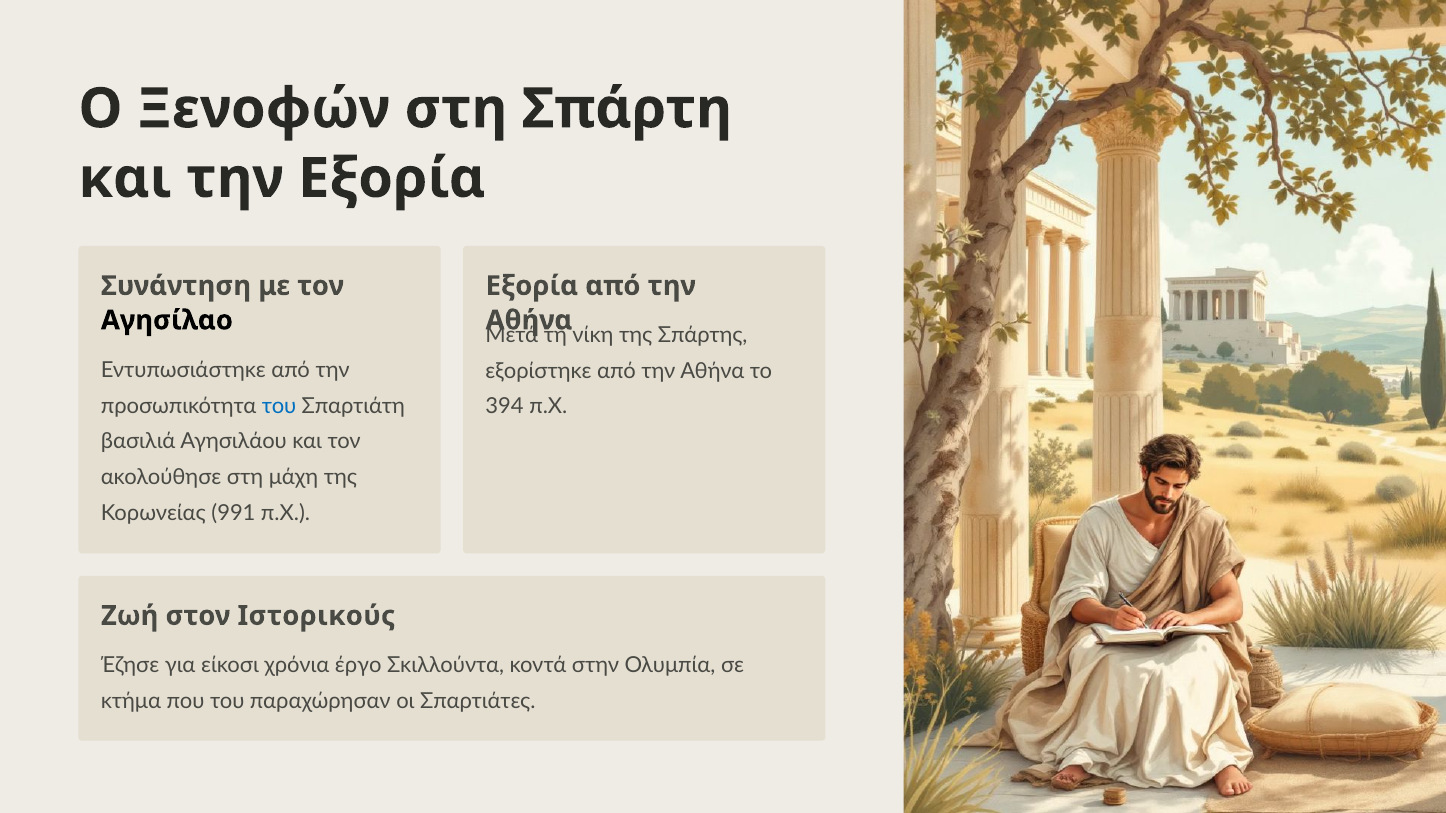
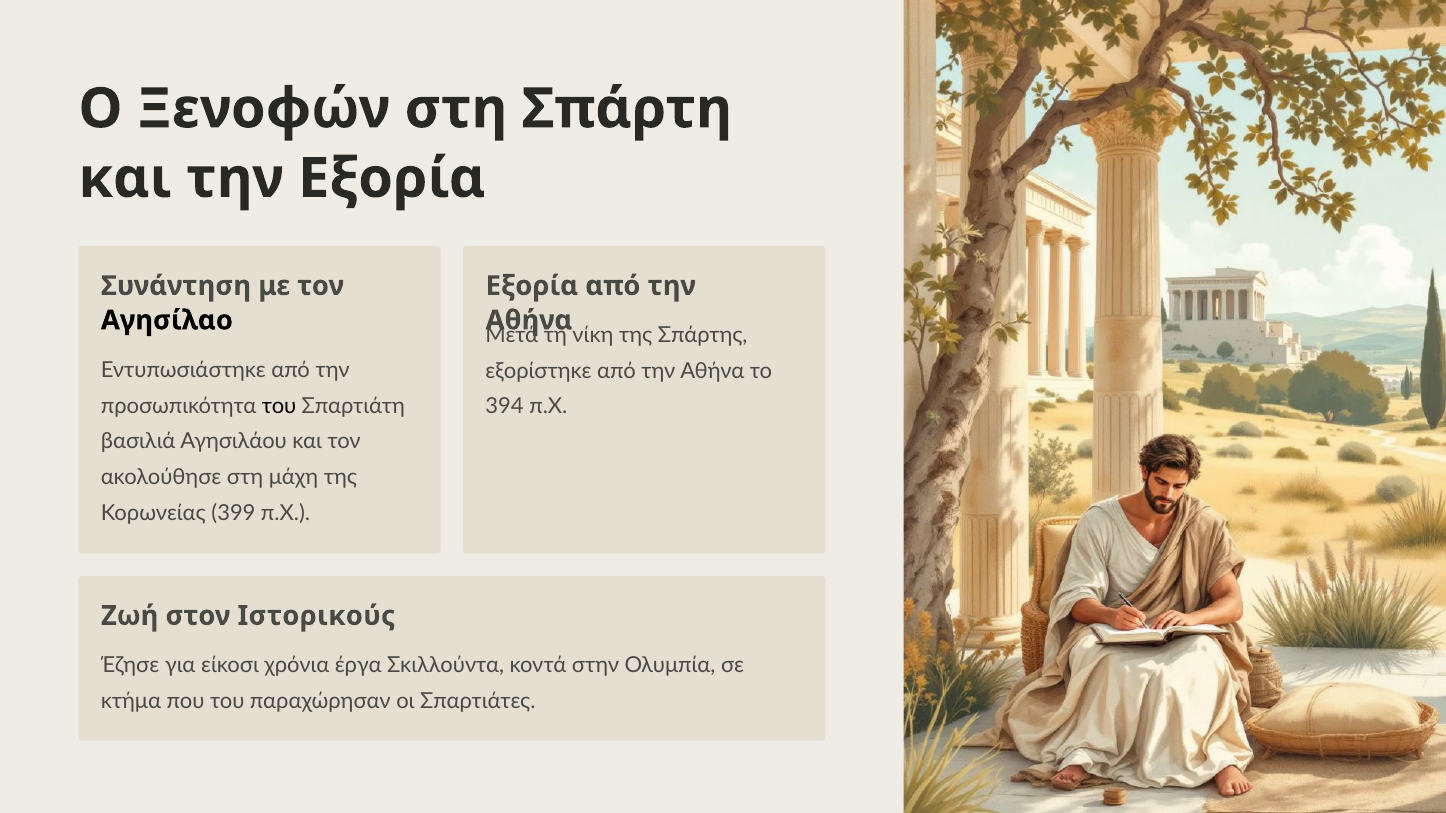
του at (279, 406) colour: blue -> black
991: 991 -> 399
έργο: έργο -> έργα
